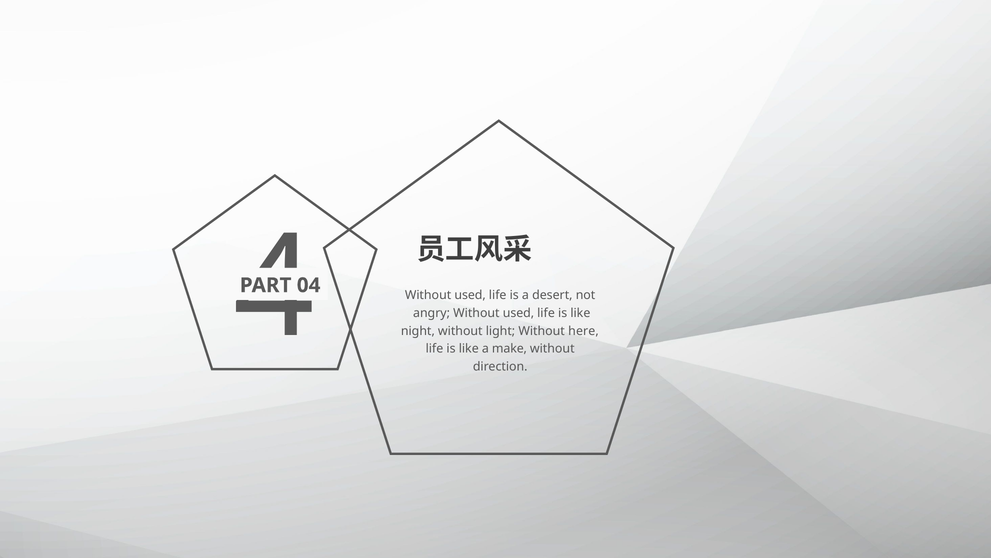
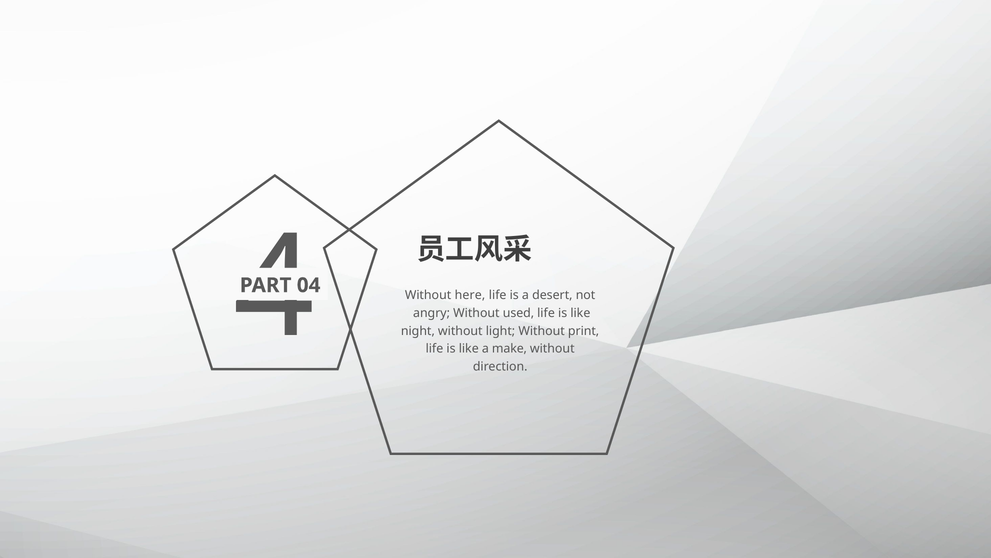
used at (470, 295): used -> here
here: here -> print
